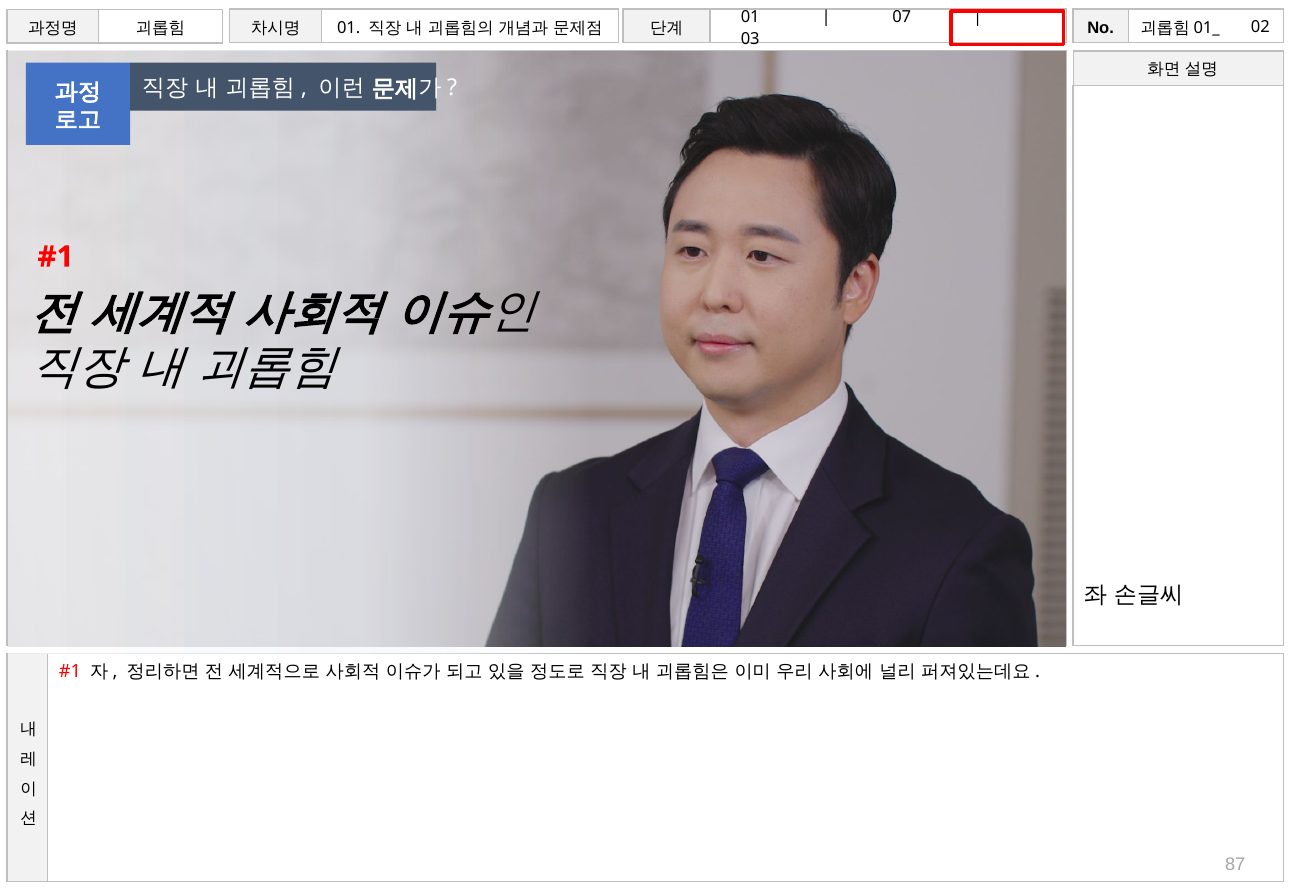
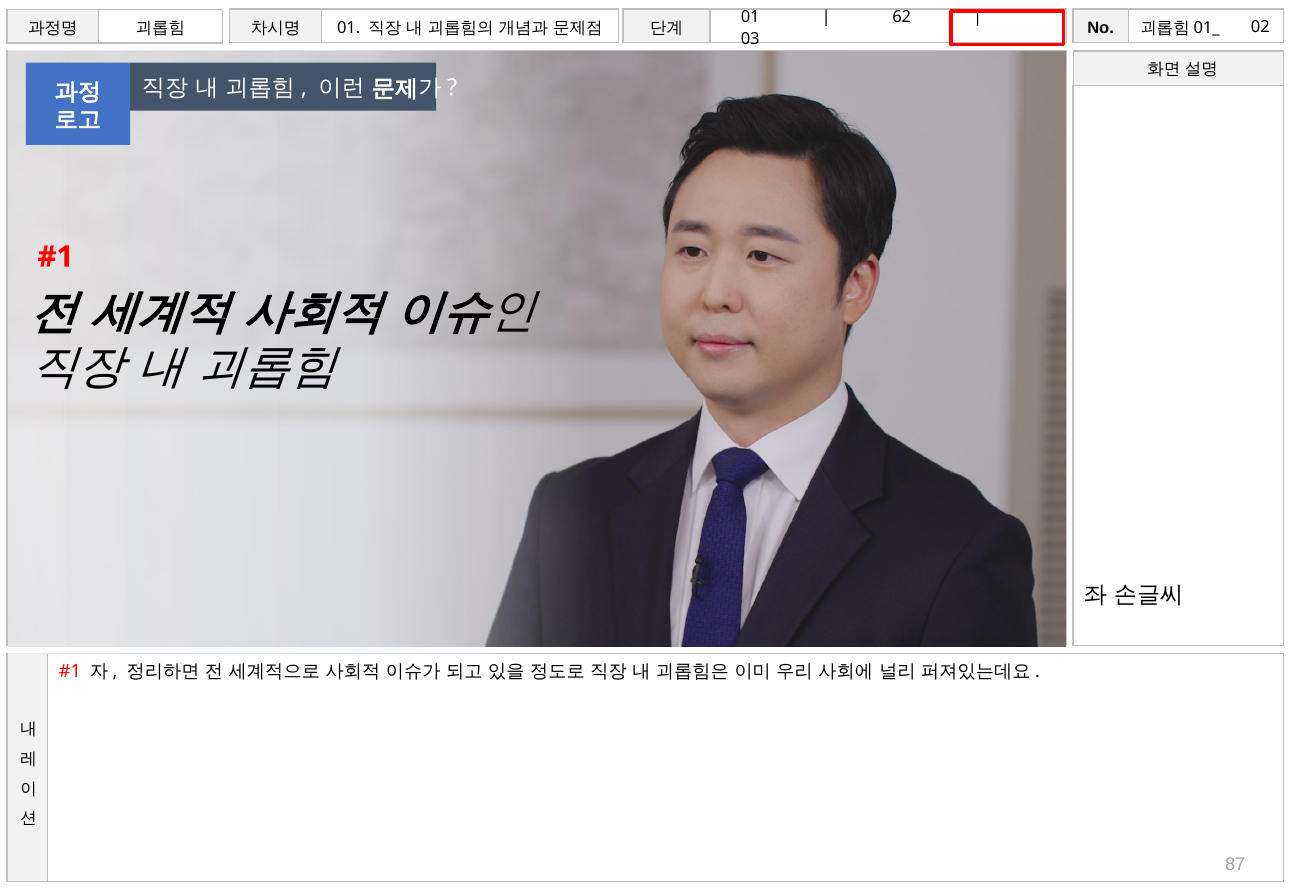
07: 07 -> 62
